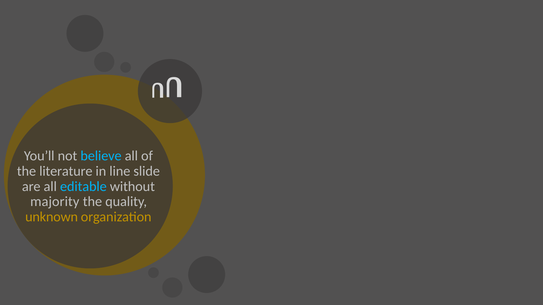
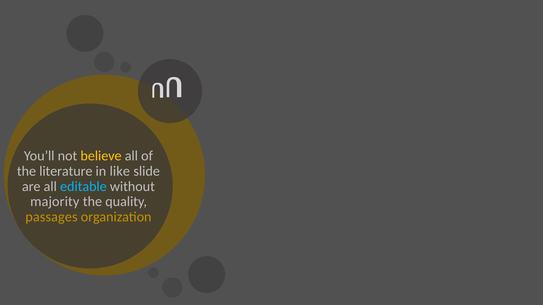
believe colour: light blue -> yellow
line: line -> like
unknown: unknown -> passages
